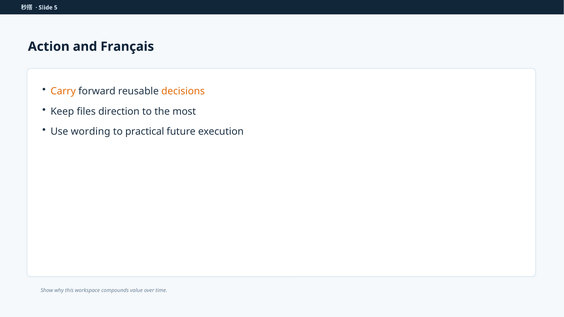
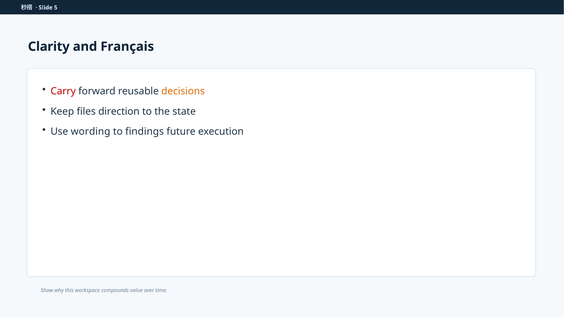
Action: Action -> Clarity
Carry colour: orange -> red
most: most -> state
practical: practical -> findings
